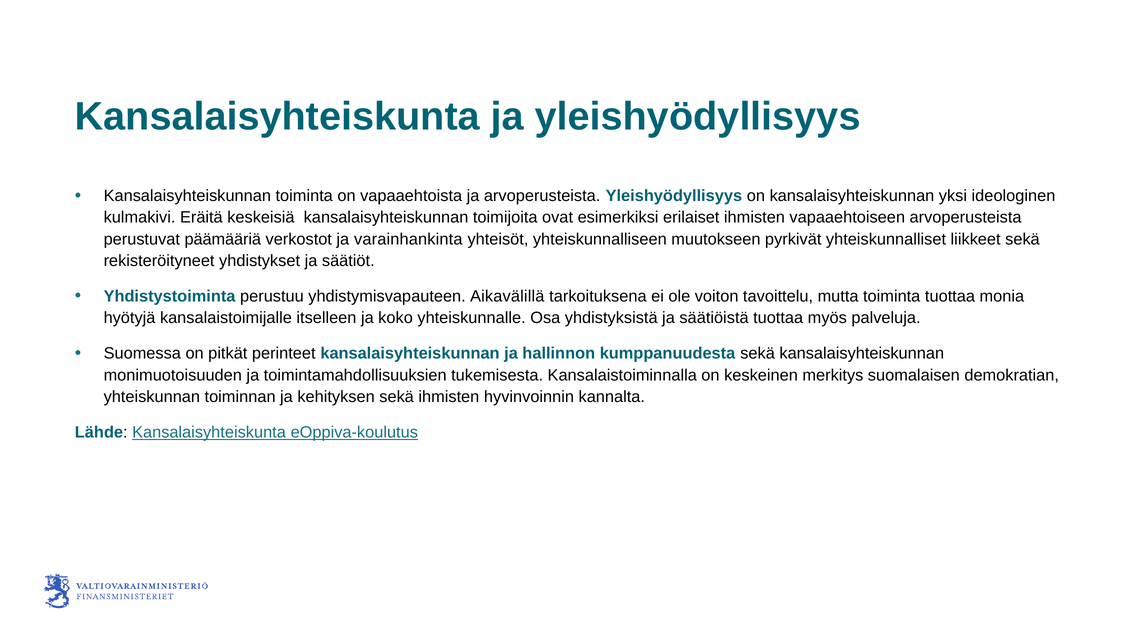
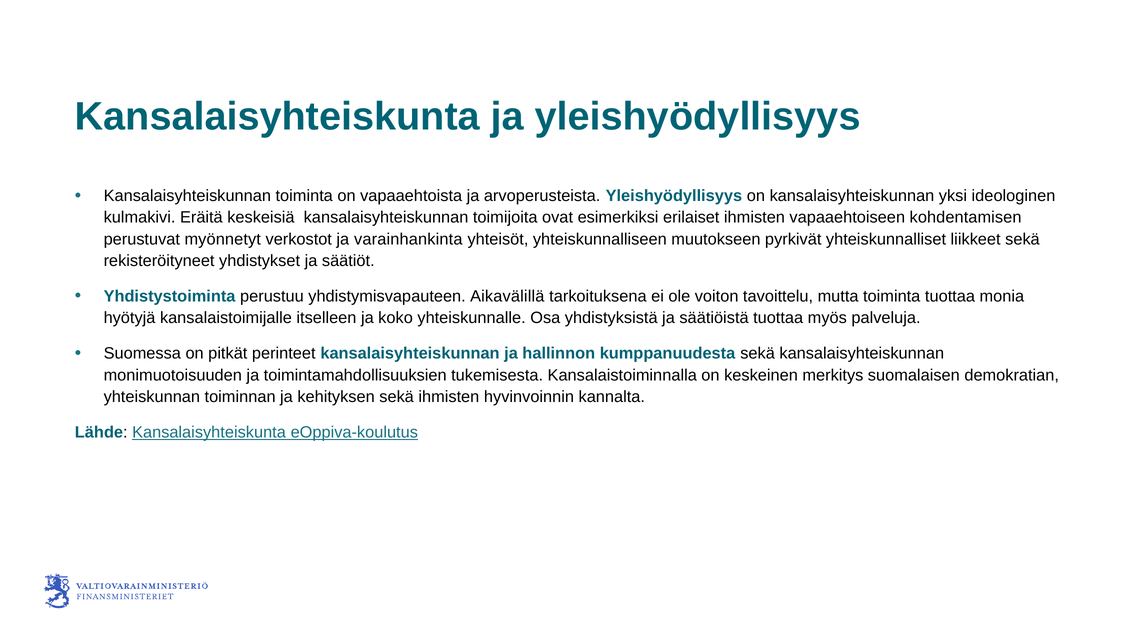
vapaaehtoiseen arvoperusteista: arvoperusteista -> kohdentamisen
päämääriä: päämääriä -> myönnetyt
